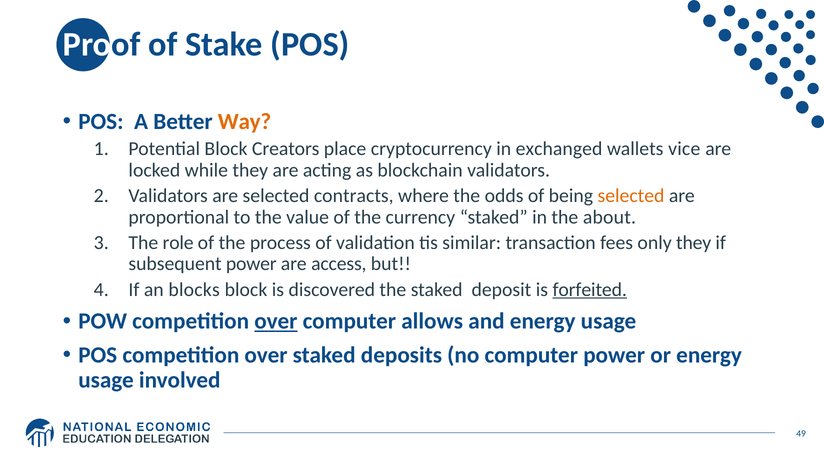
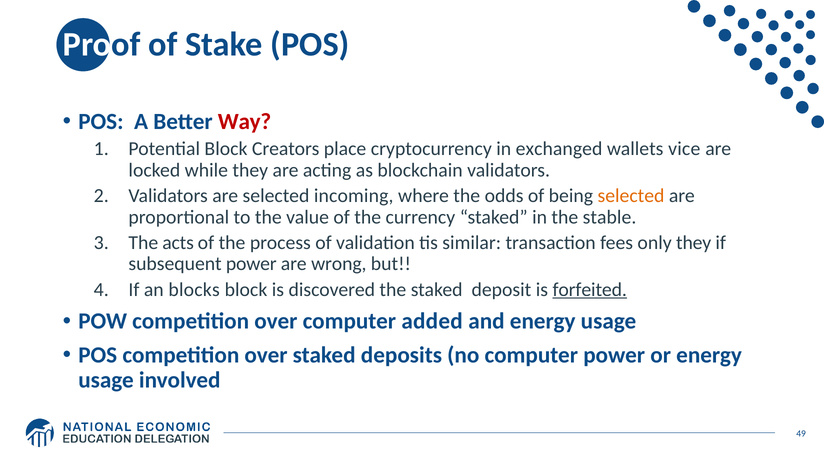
Way colour: orange -> red
contracts: contracts -> incoming
about: about -> stable
role: role -> acts
access: access -> wrong
over at (276, 322) underline: present -> none
allows: allows -> added
